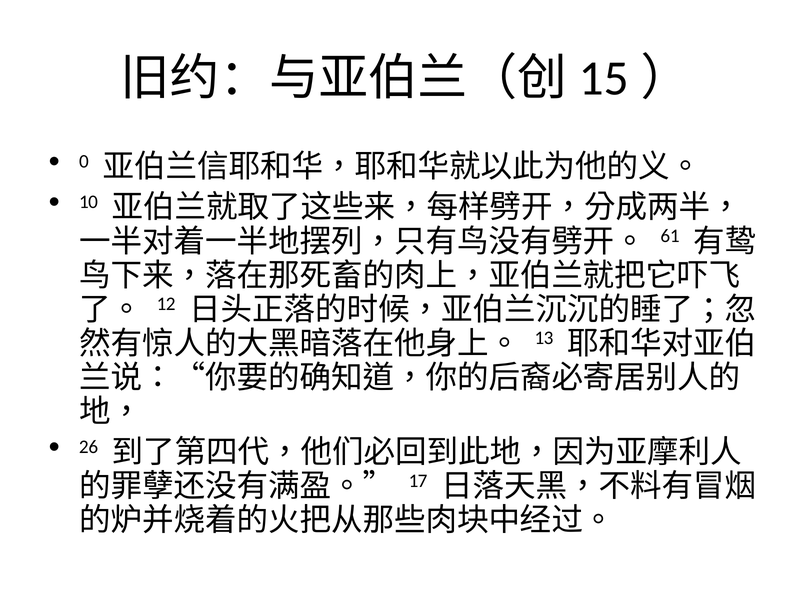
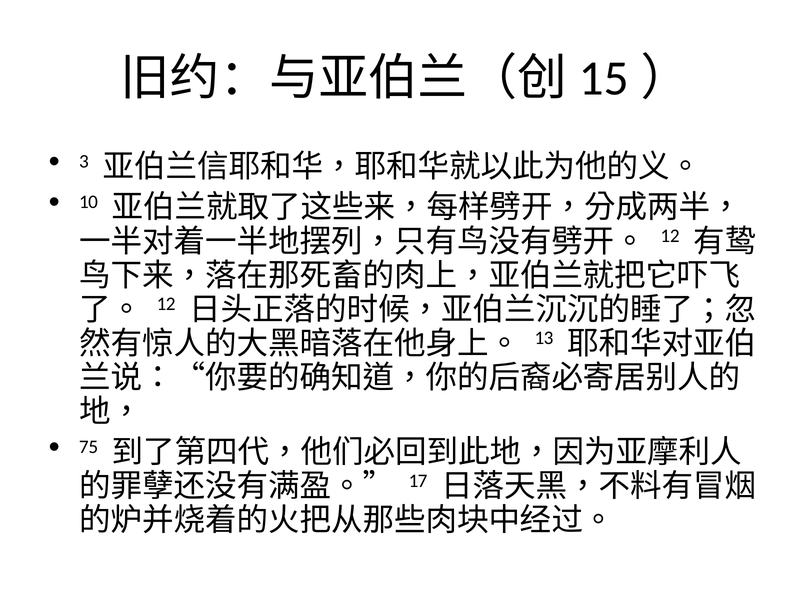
0: 0 -> 3
61 at (670, 236): 61 -> 12
26: 26 -> 75
